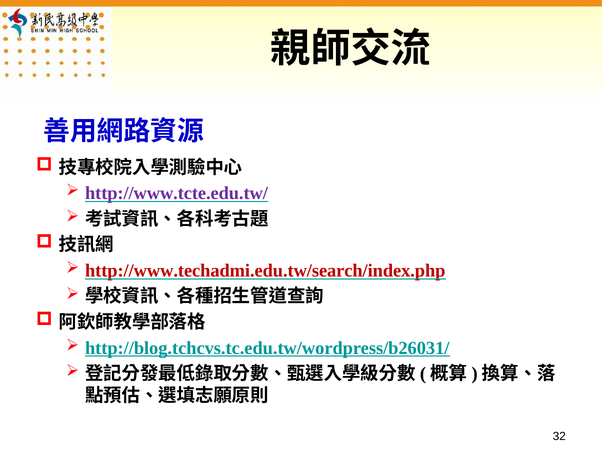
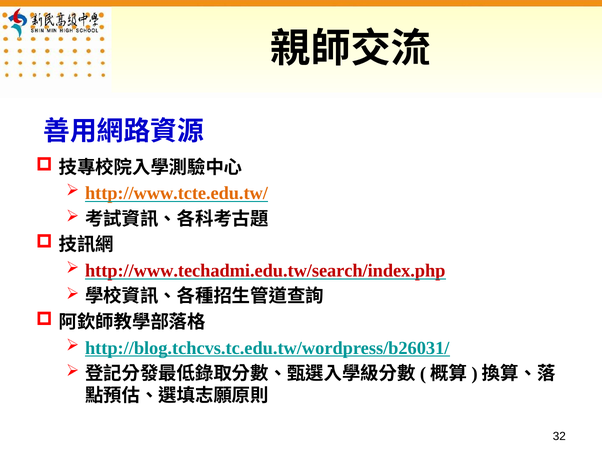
http://www.tcte.edu.tw/ colour: purple -> orange
